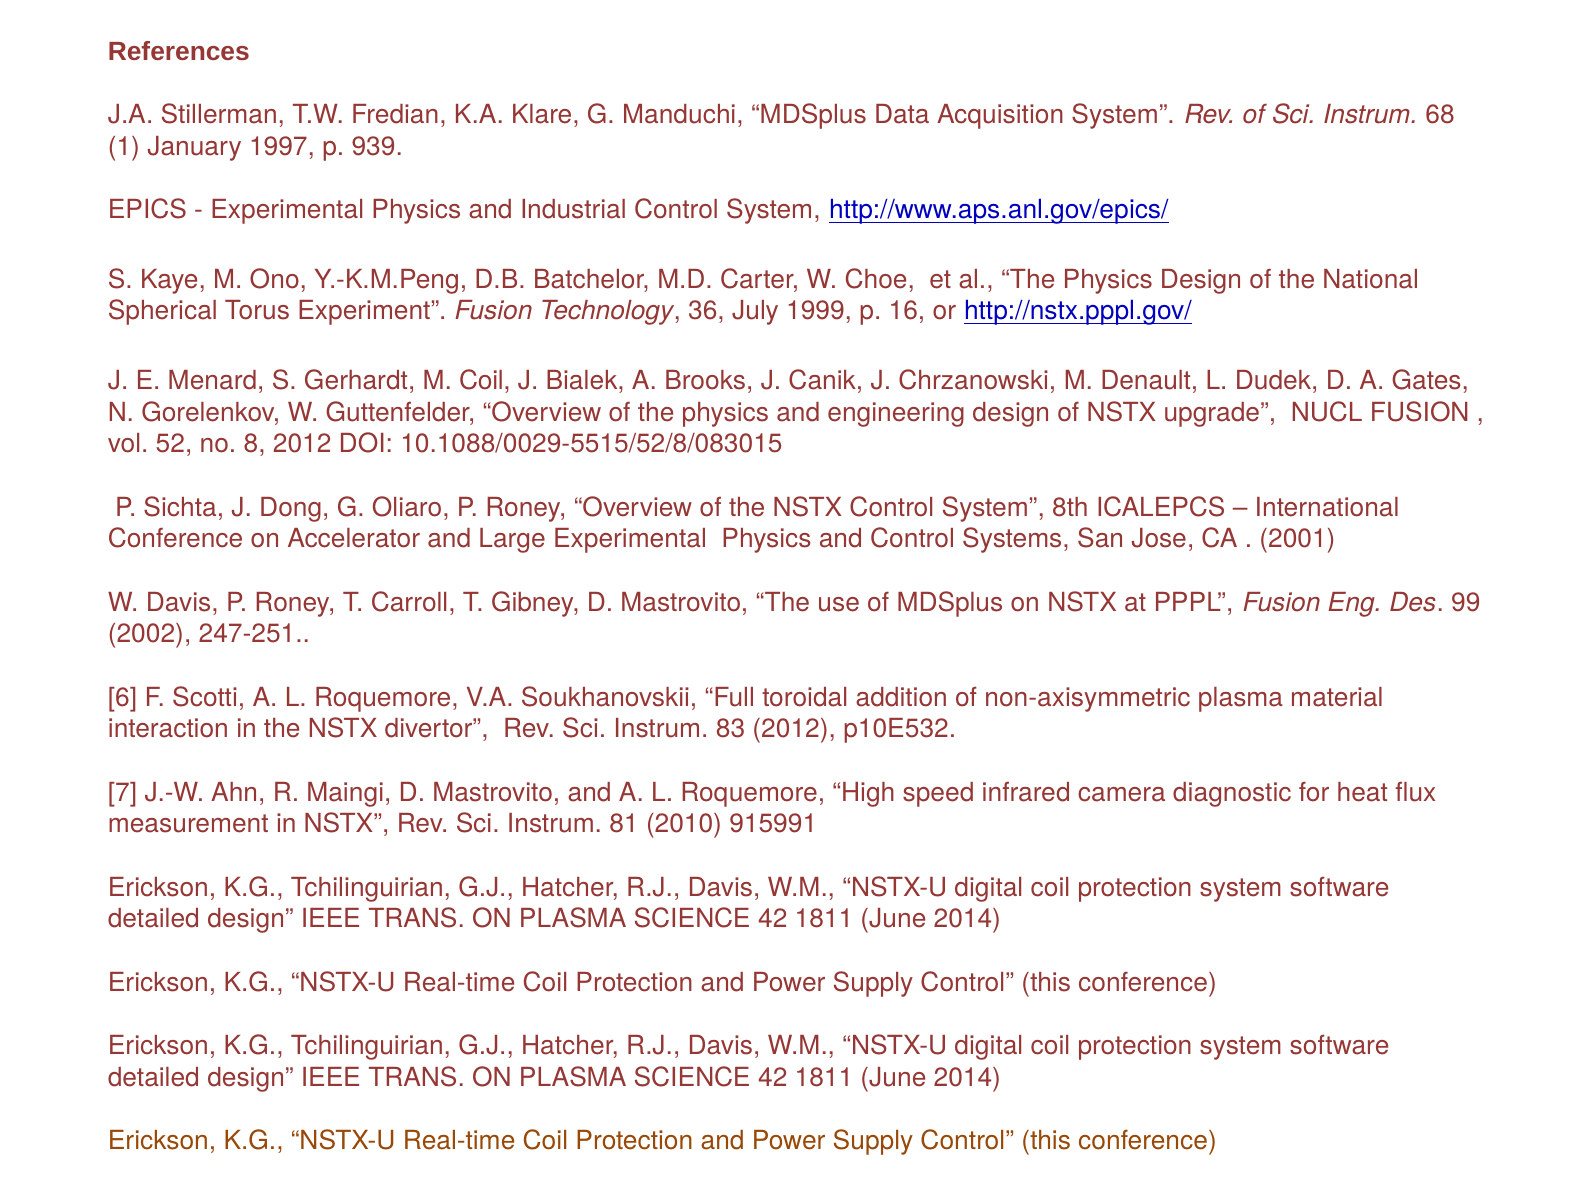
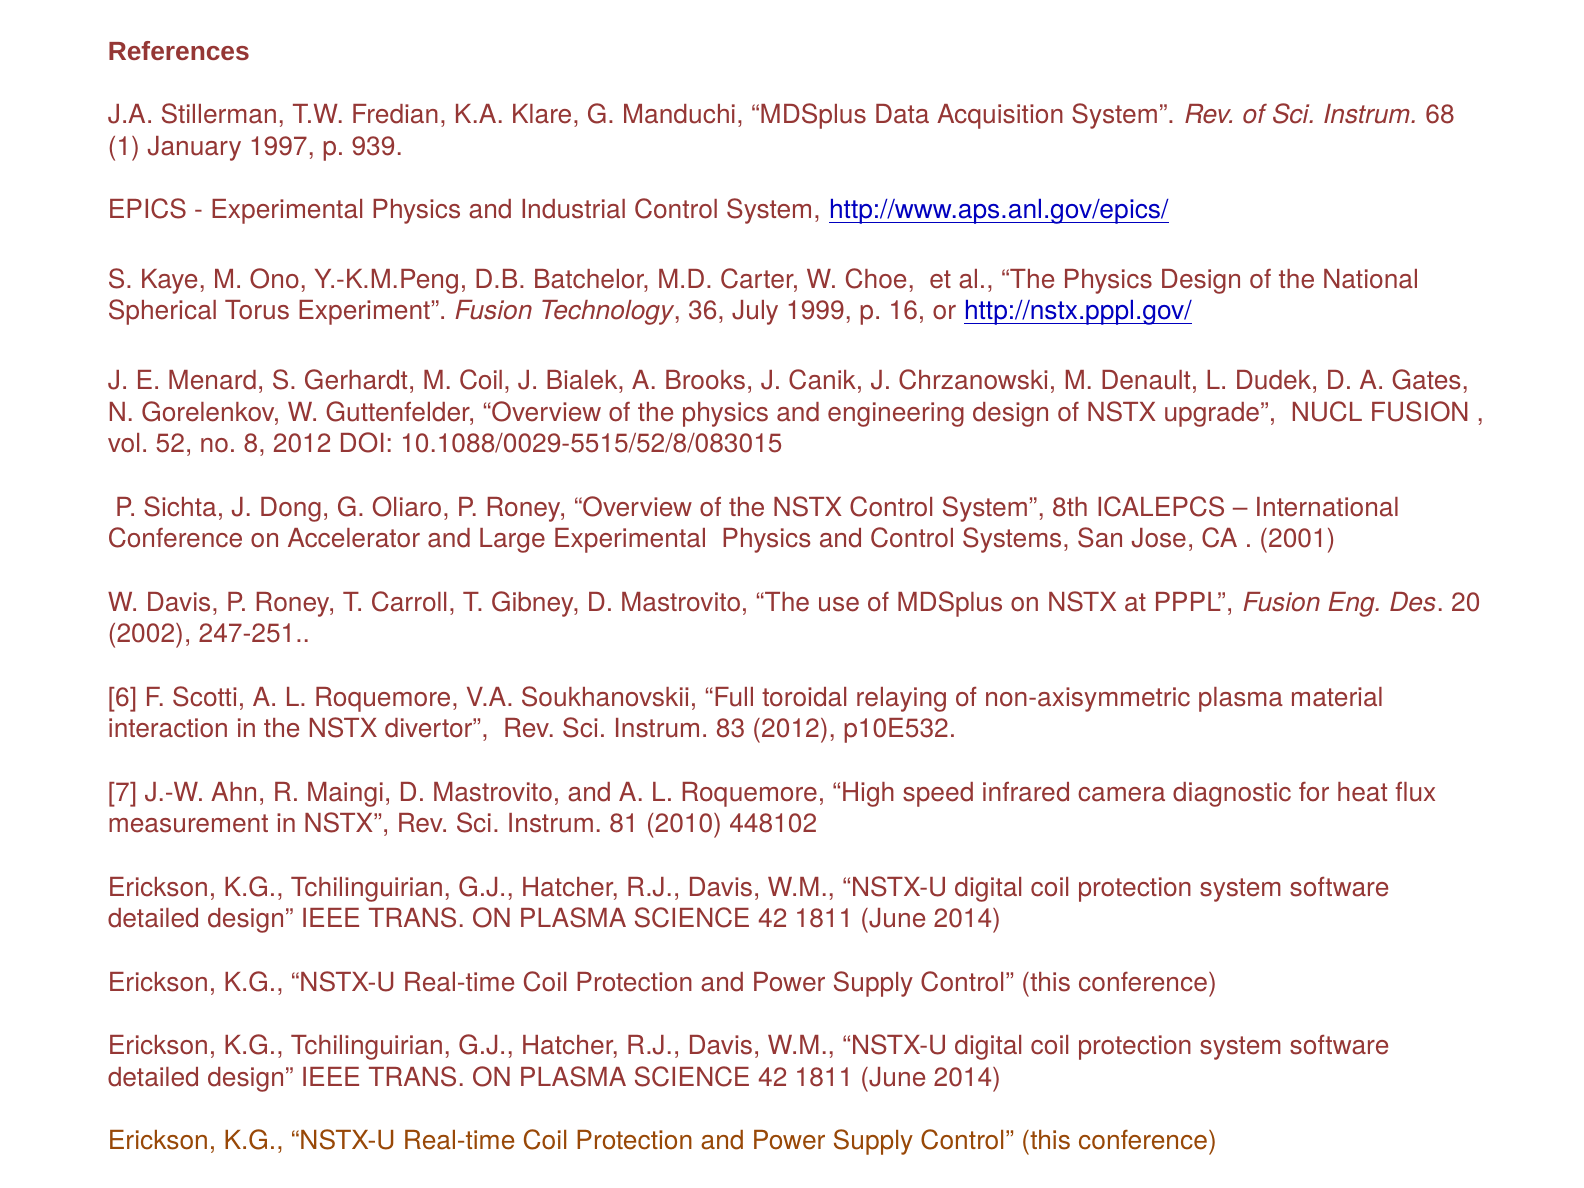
99: 99 -> 20
addition: addition -> relaying
915991: 915991 -> 448102
